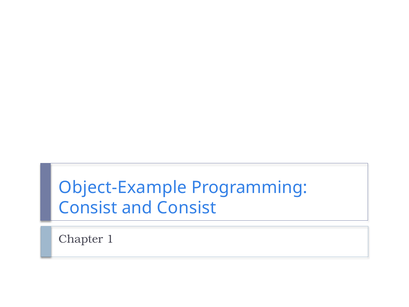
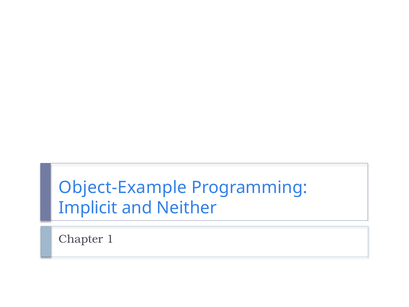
Consist at (88, 208): Consist -> Implicit
and Consist: Consist -> Neither
